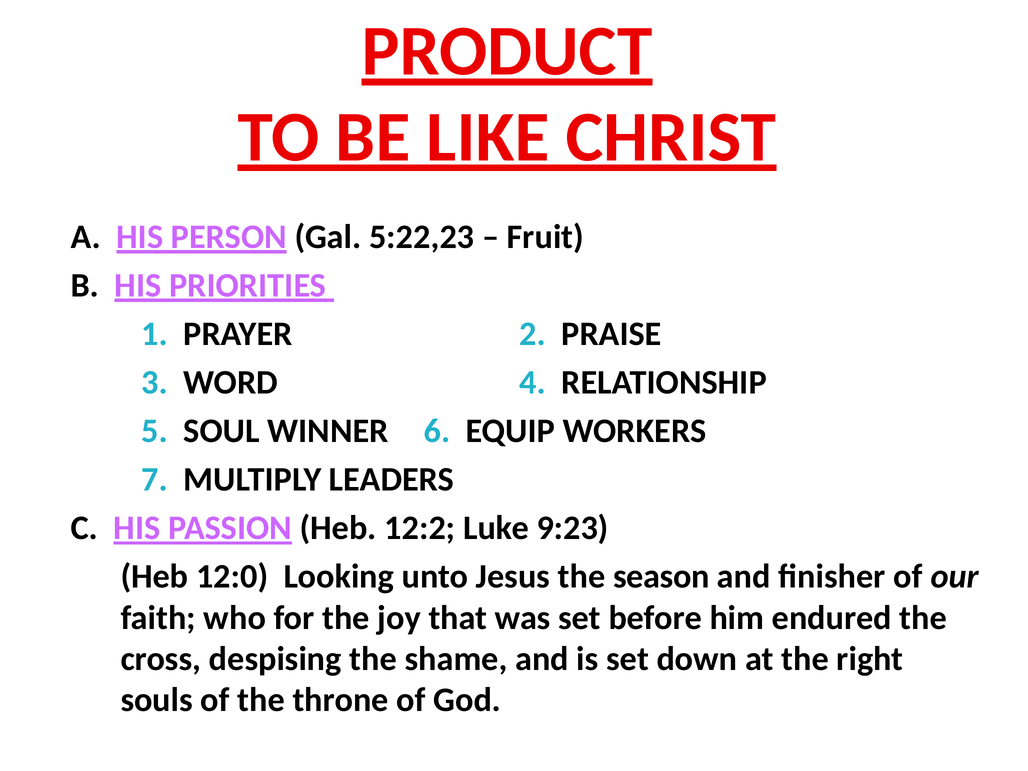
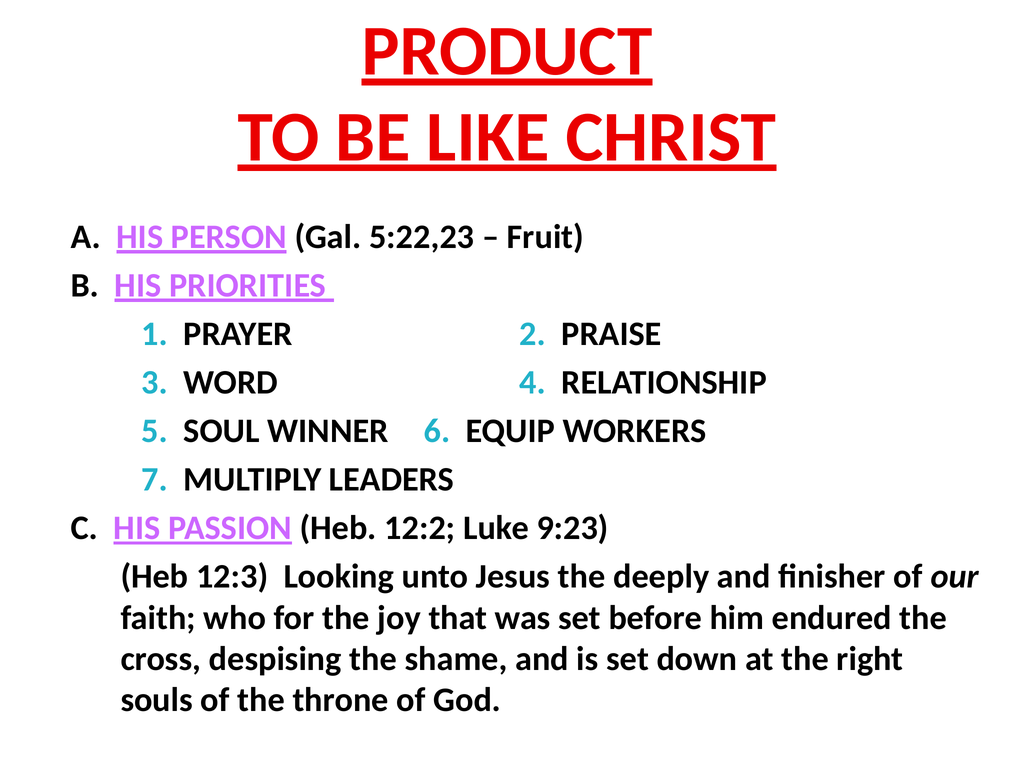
12:0: 12:0 -> 12:3
season: season -> deeply
